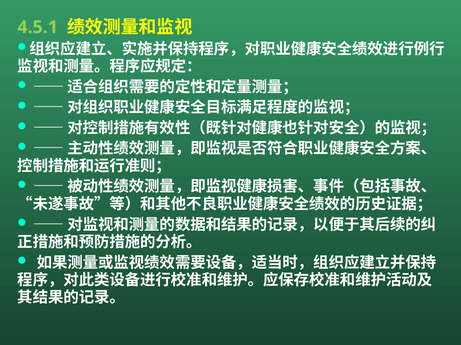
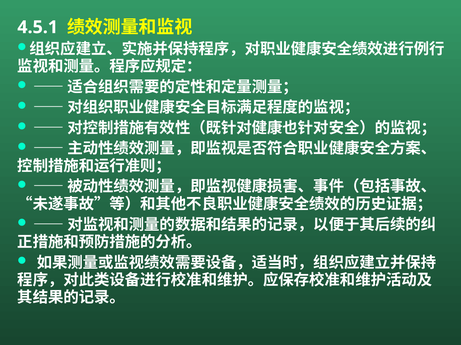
4.5.1 colour: light green -> white
